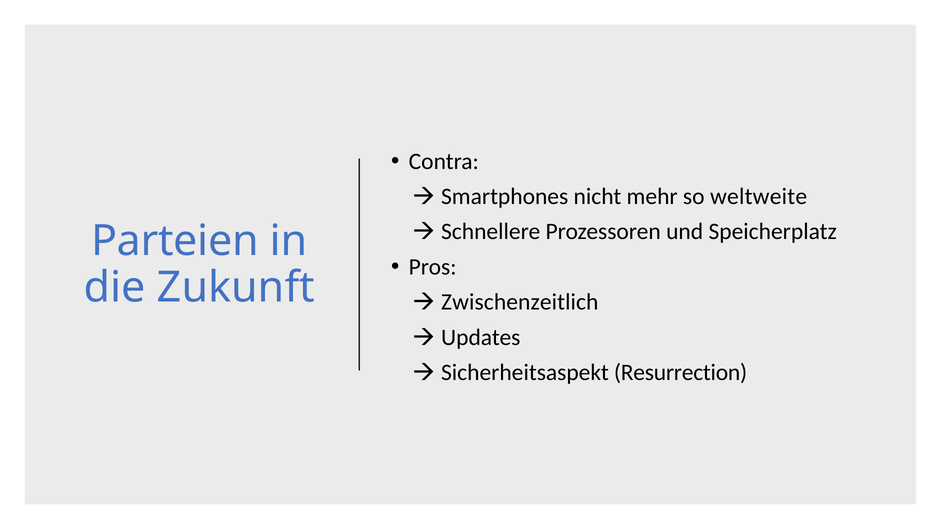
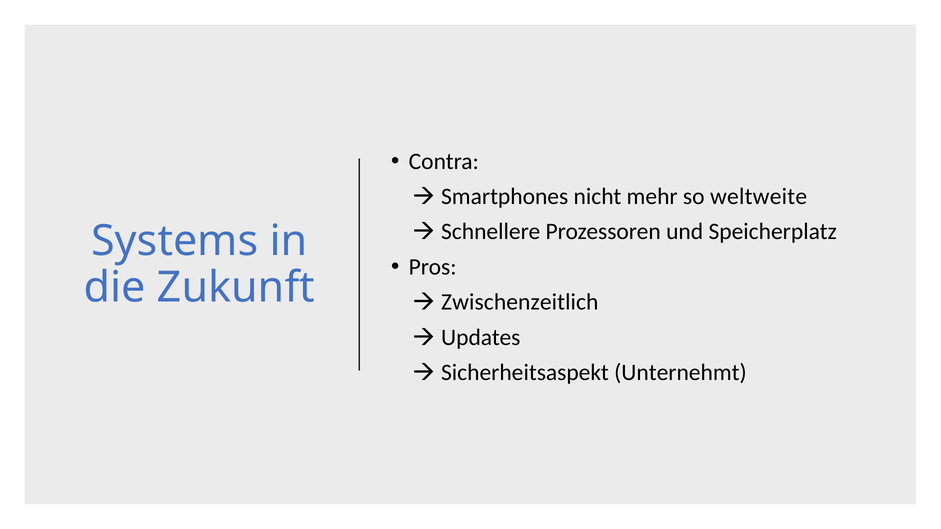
Parteien: Parteien -> Systems
Resurrection: Resurrection -> Unternehmt
